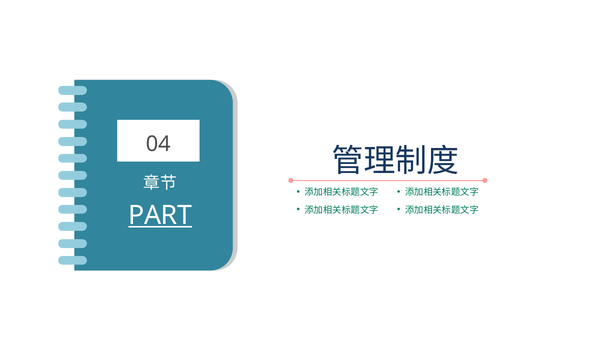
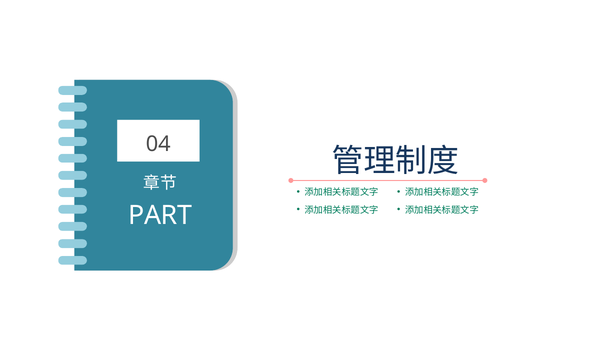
PART underline: present -> none
